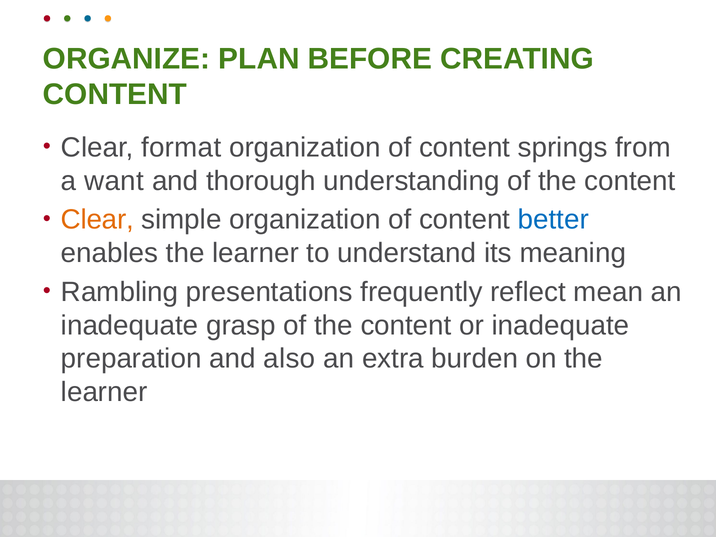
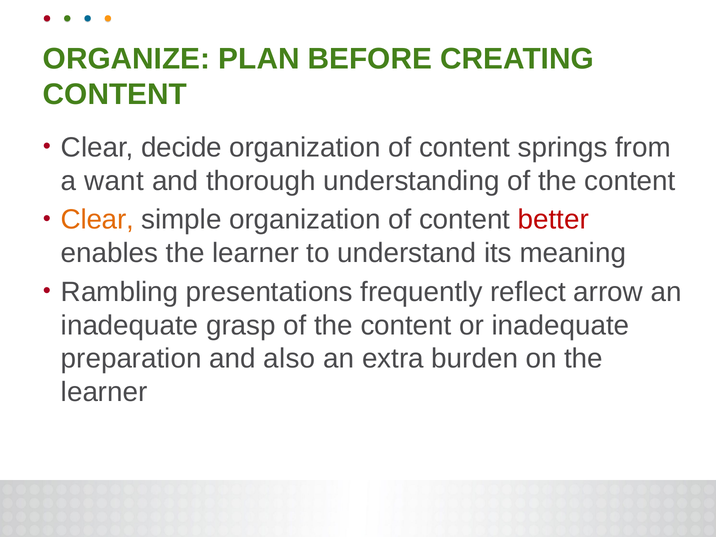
format: format -> decide
better colour: blue -> red
mean: mean -> arrow
